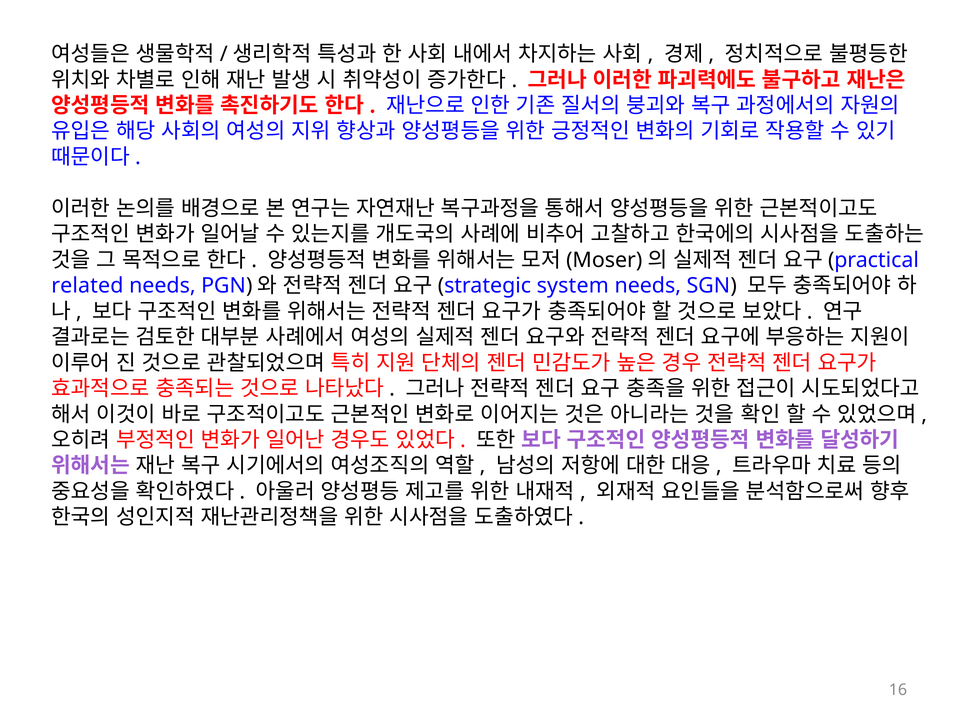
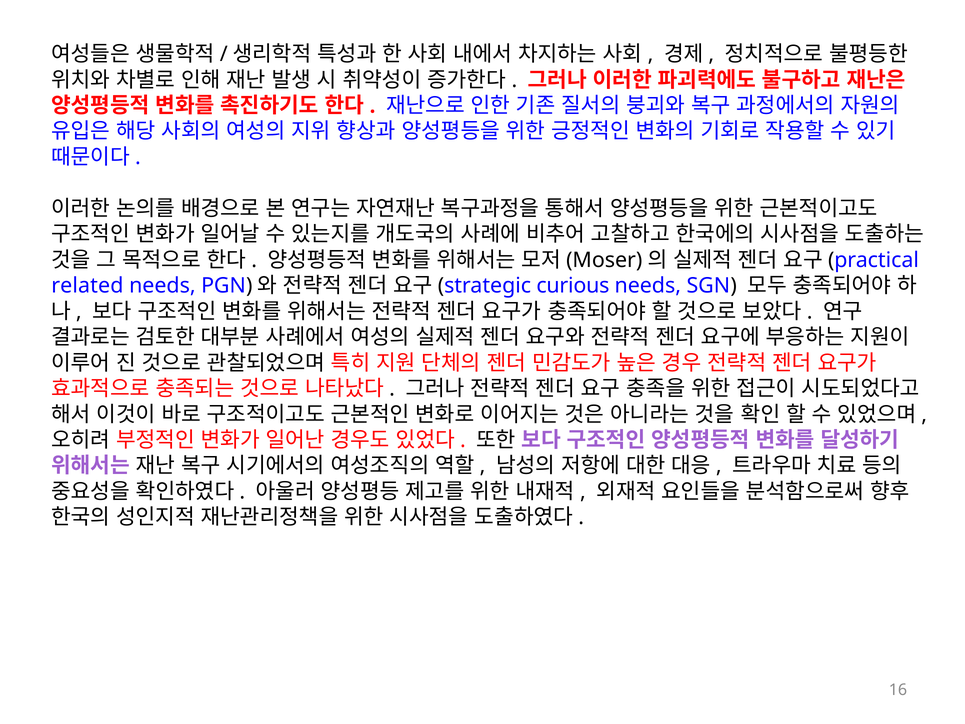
system: system -> curious
